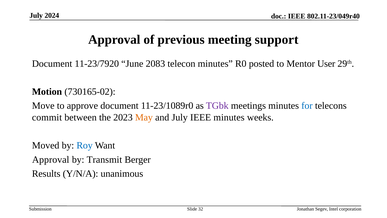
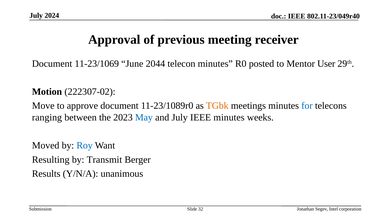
support: support -> receiver
11-23/7920: 11-23/7920 -> 11-23/1069
2083: 2083 -> 2044
730165-02: 730165-02 -> 222307-02
TGbk colour: purple -> orange
commit: commit -> ranging
May colour: orange -> blue
Approval at (51, 159): Approval -> Resulting
